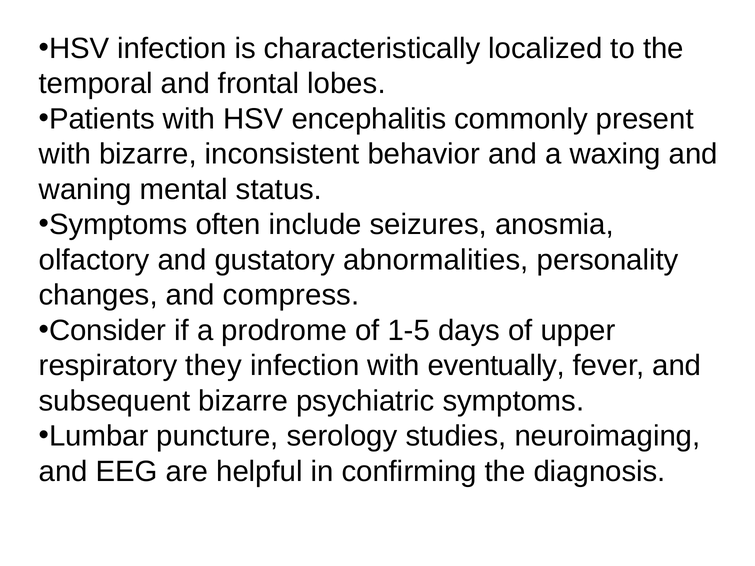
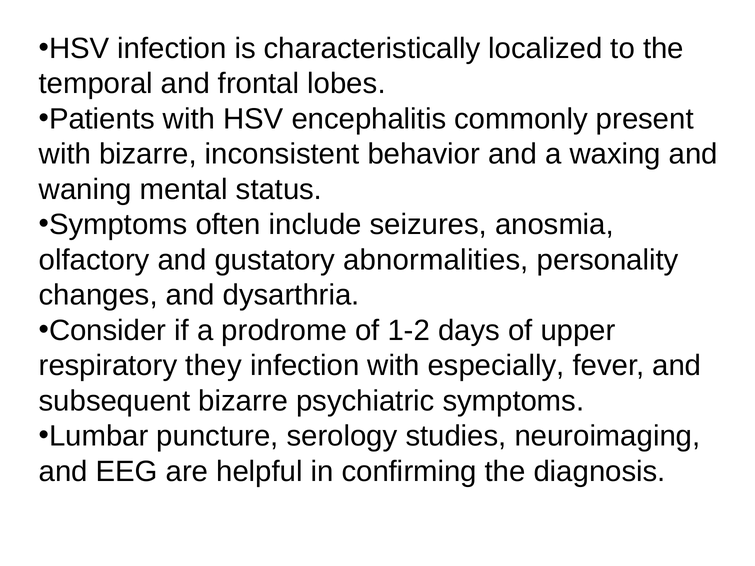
compress: compress -> dysarthria
1-5: 1-5 -> 1-2
eventually: eventually -> especially
